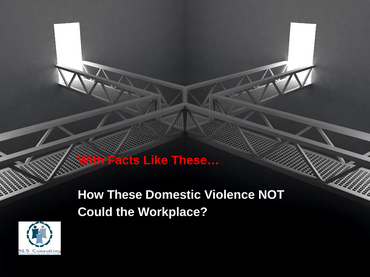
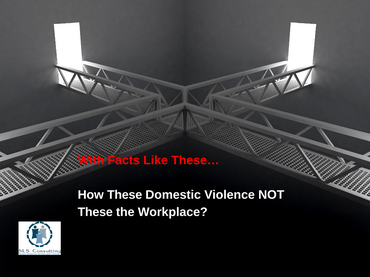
Could at (95, 212): Could -> These
